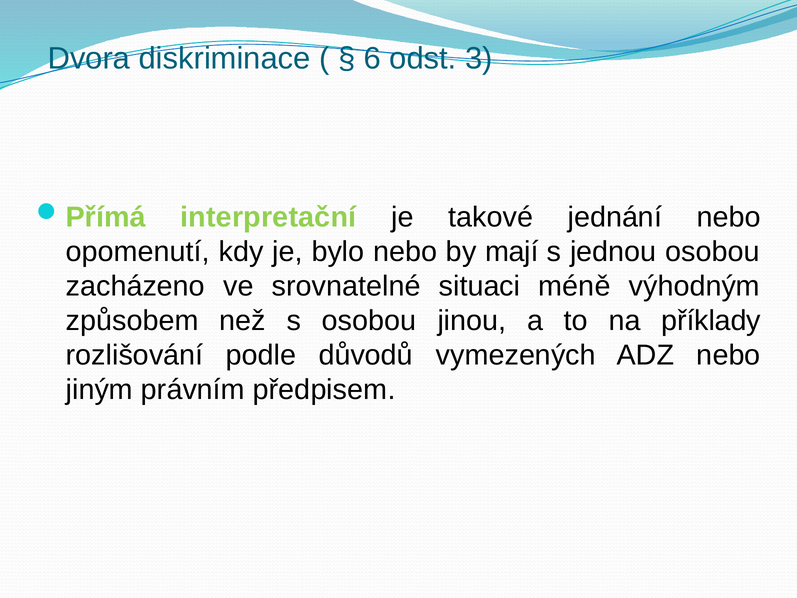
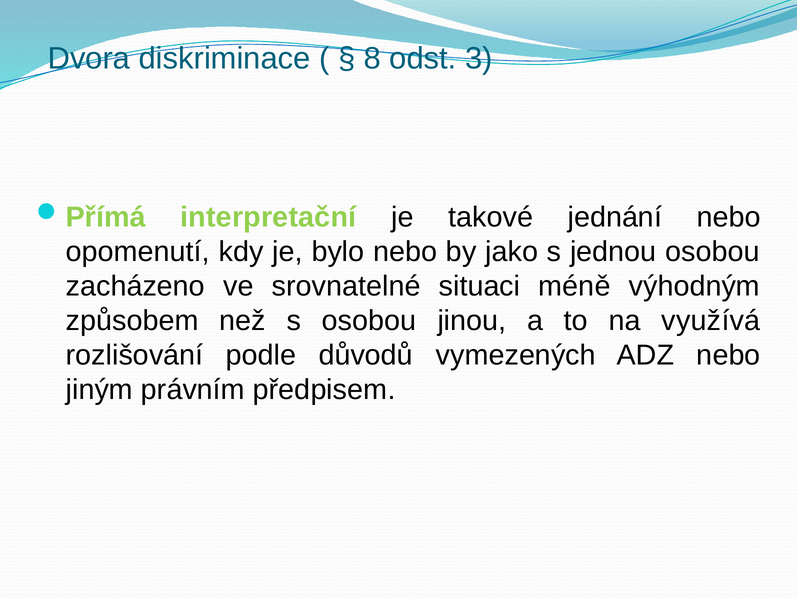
6: 6 -> 8
mají: mají -> jako
příklady: příklady -> využívá
